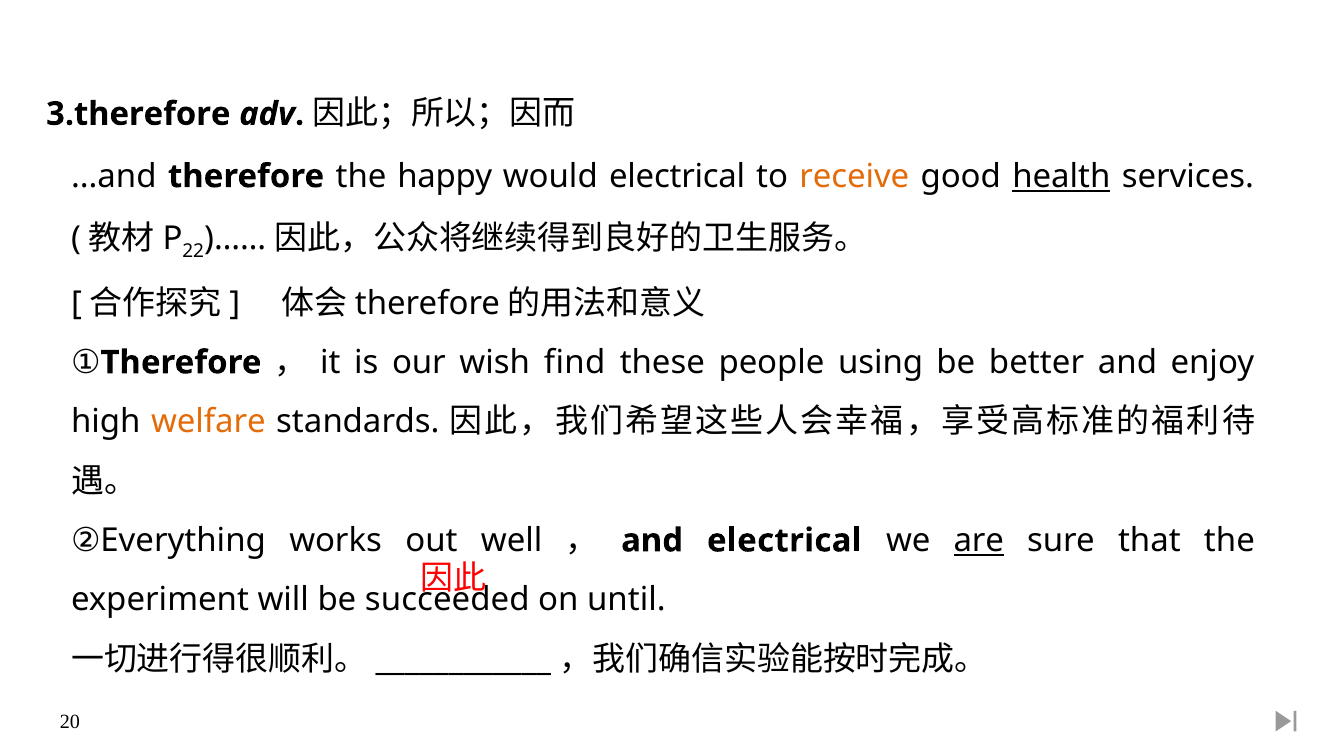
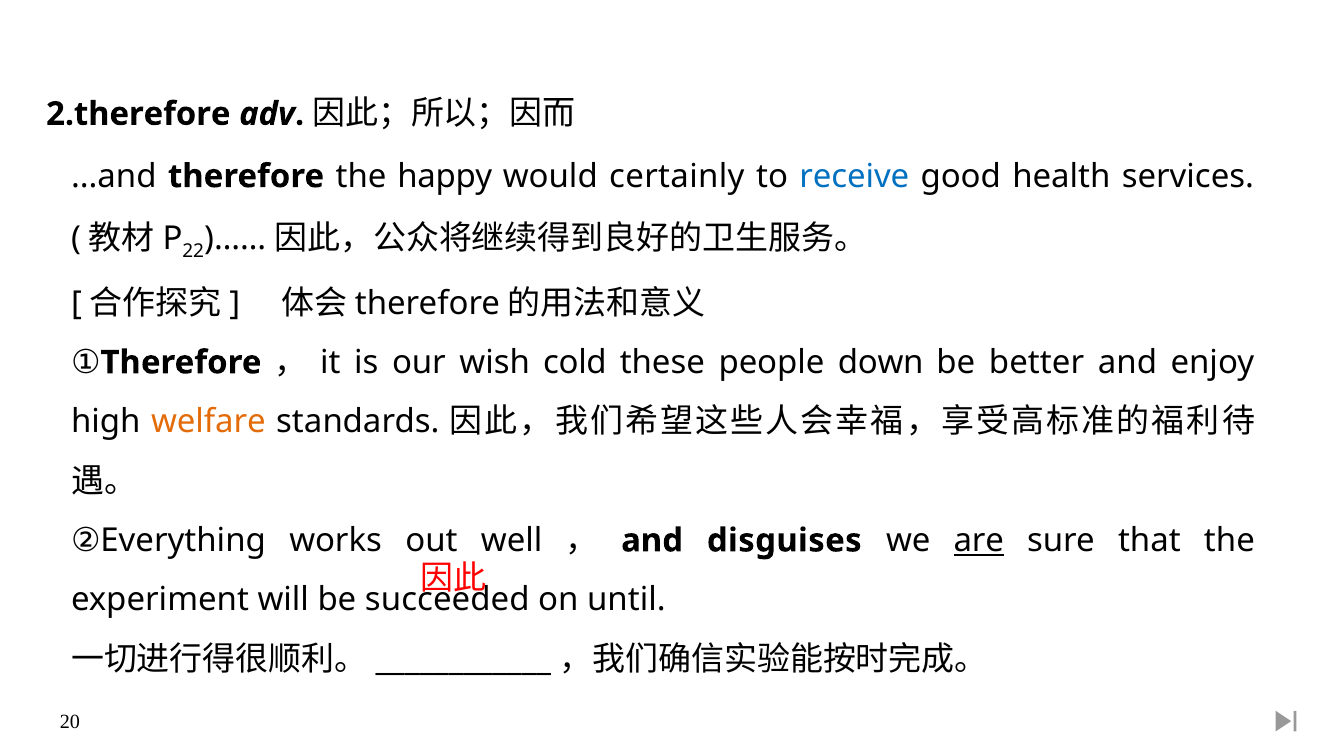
3.therefore: 3.therefore -> 2.therefore
would electrical: electrical -> certainly
receive colour: orange -> blue
health underline: present -> none
find: find -> cold
using: using -> down
and electrical: electrical -> disguises
